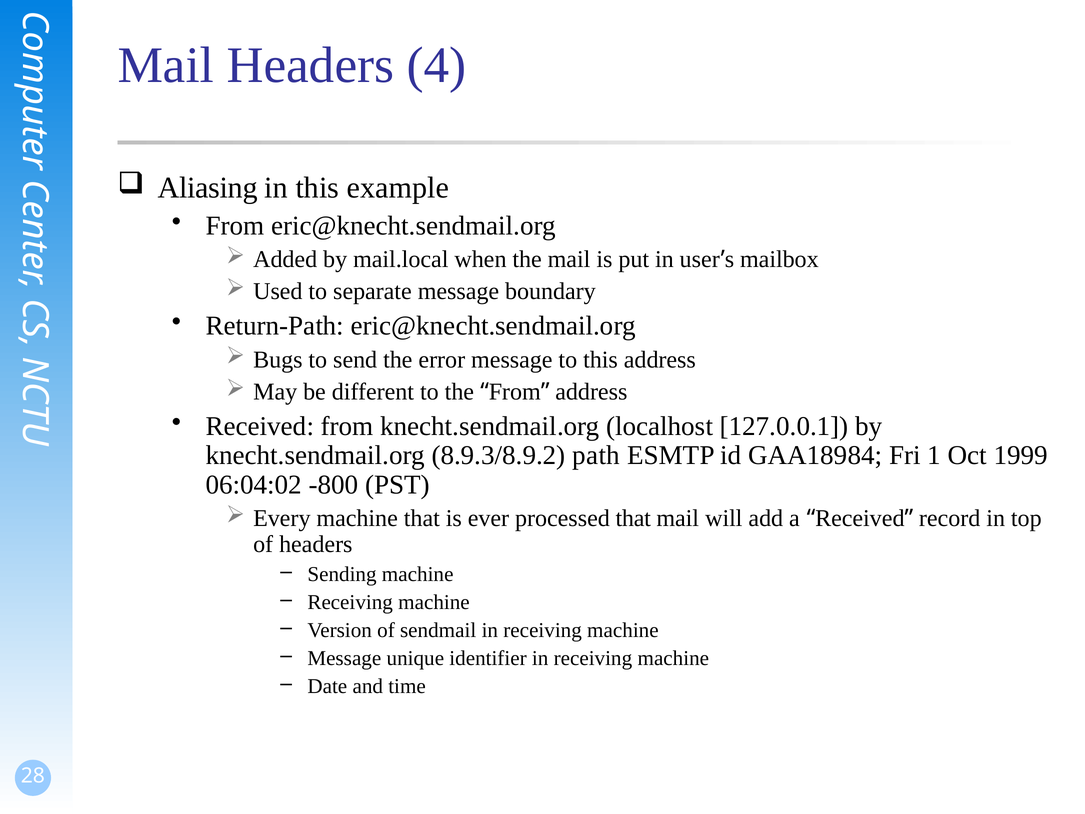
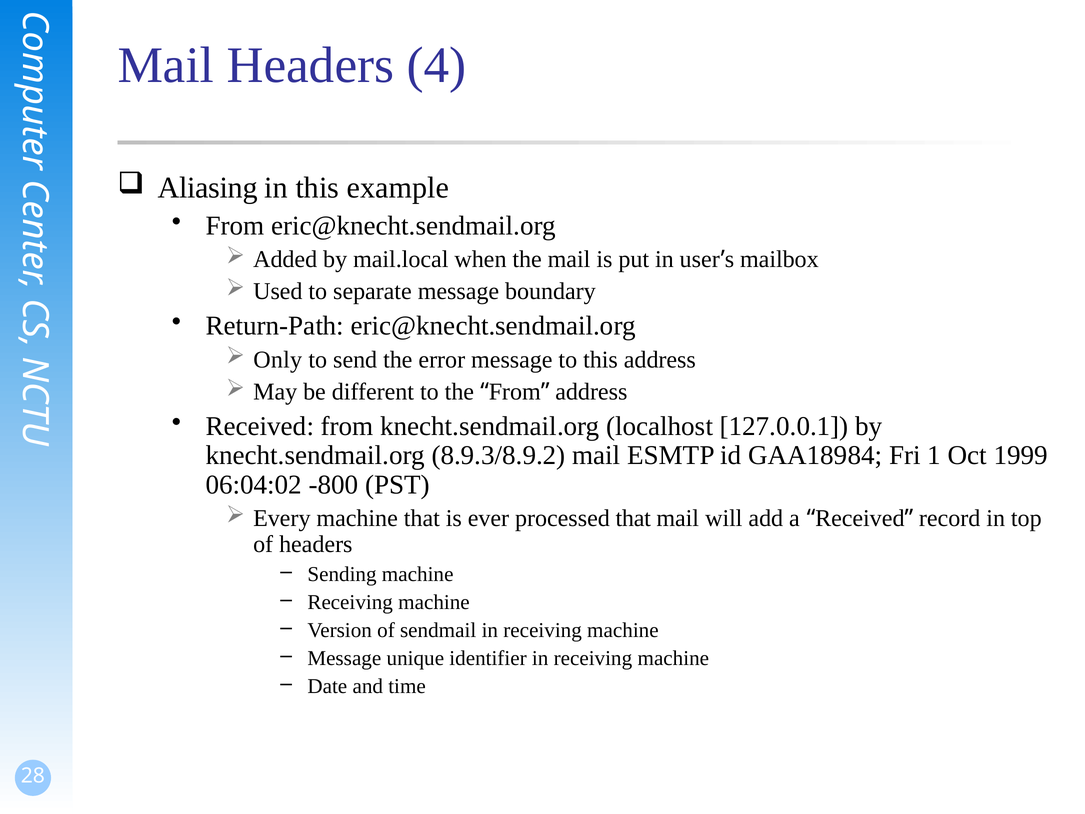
Bugs: Bugs -> Only
8.9.3/8.9.2 path: path -> mail
